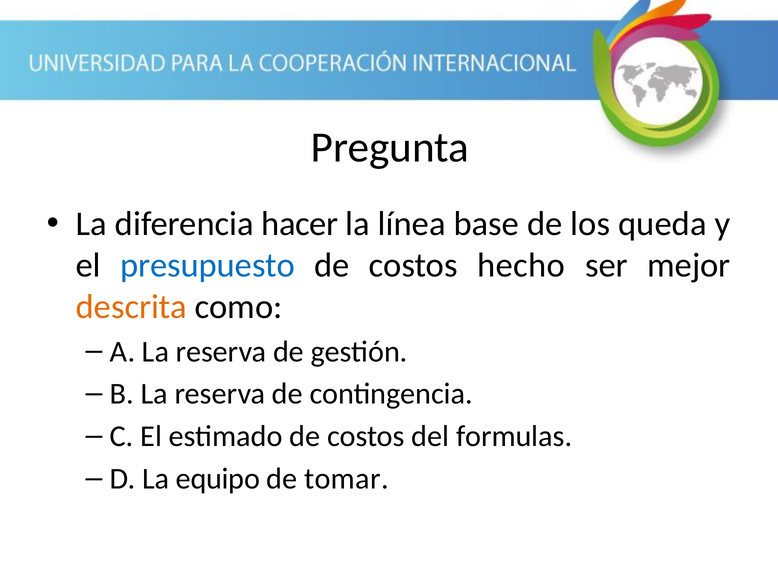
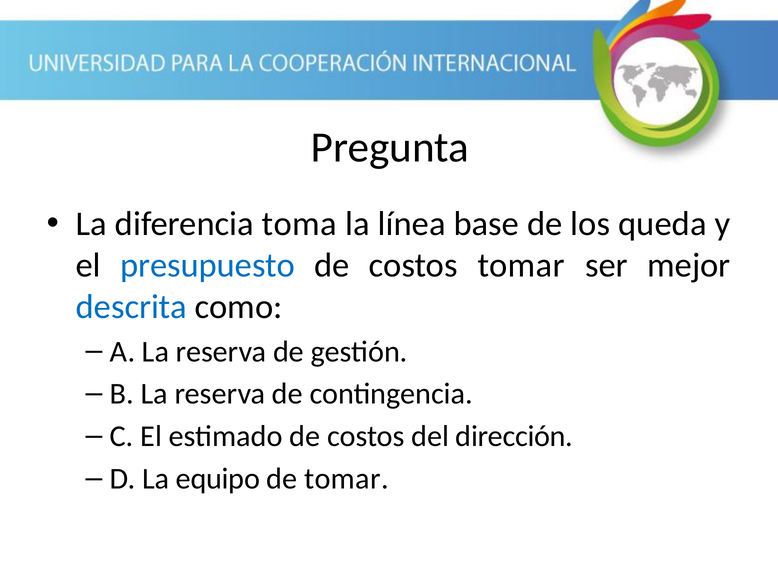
hacer: hacer -> toma
costos hecho: hecho -> tomar
descrita colour: orange -> blue
formulas: formulas -> dirección
